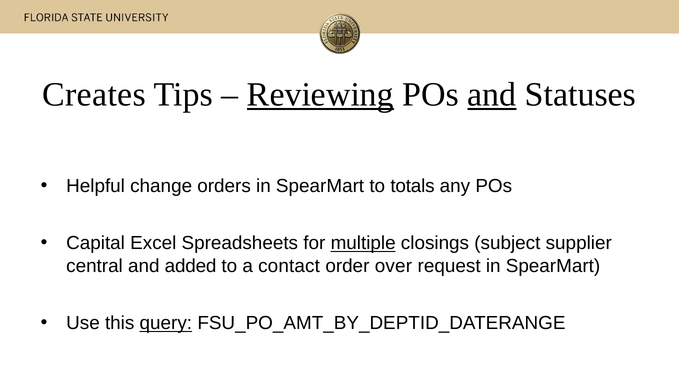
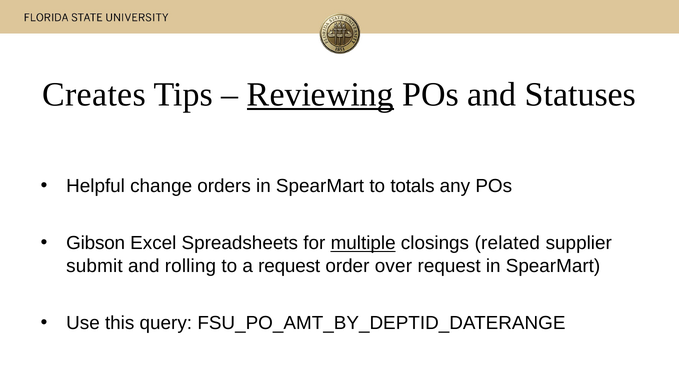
and at (492, 94) underline: present -> none
Capital: Capital -> Gibson
subject: subject -> related
central: central -> submit
added: added -> rolling
a contact: contact -> request
query underline: present -> none
